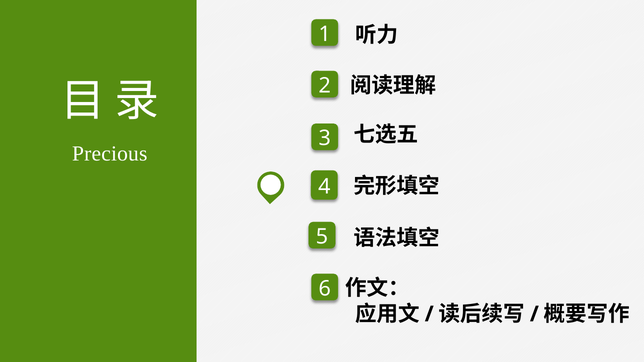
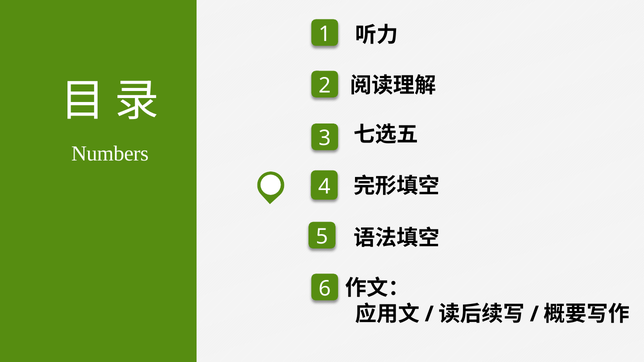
Precious: Precious -> Numbers
